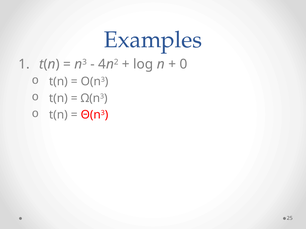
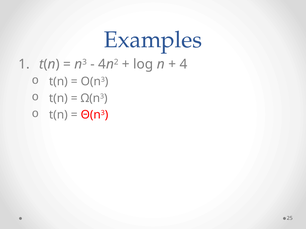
0: 0 -> 4
